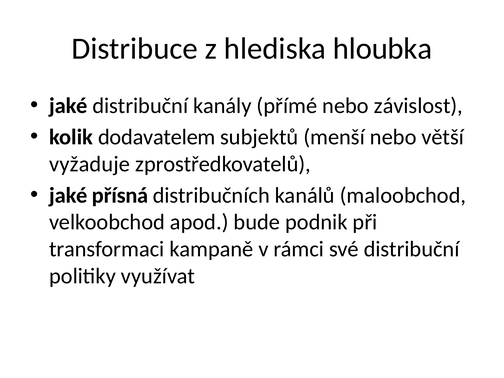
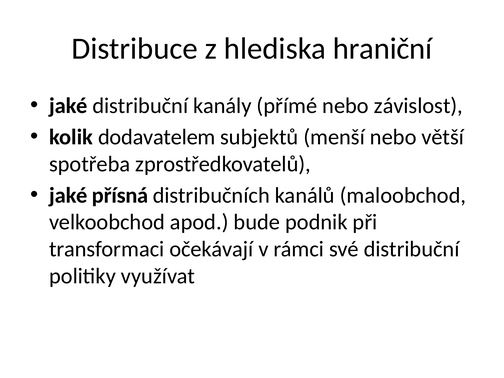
hloubka: hloubka -> hraniční
vyžaduje: vyžaduje -> spotřeba
kampaně: kampaně -> očekávají
